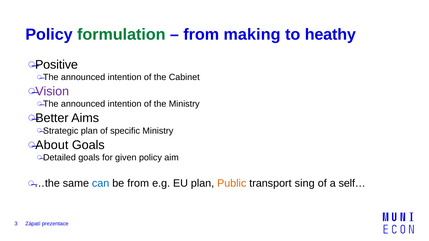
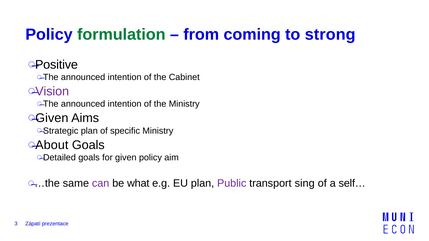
making: making -> coming
heathy: heathy -> strong
Better at (52, 118): Better -> Given
can colour: blue -> purple
be from: from -> what
Public colour: orange -> purple
